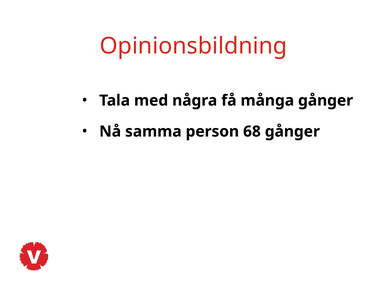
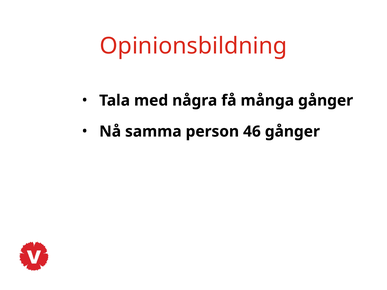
68: 68 -> 46
